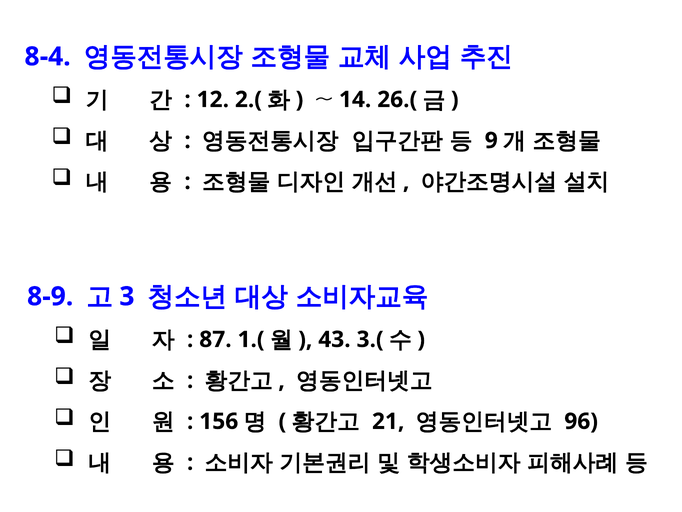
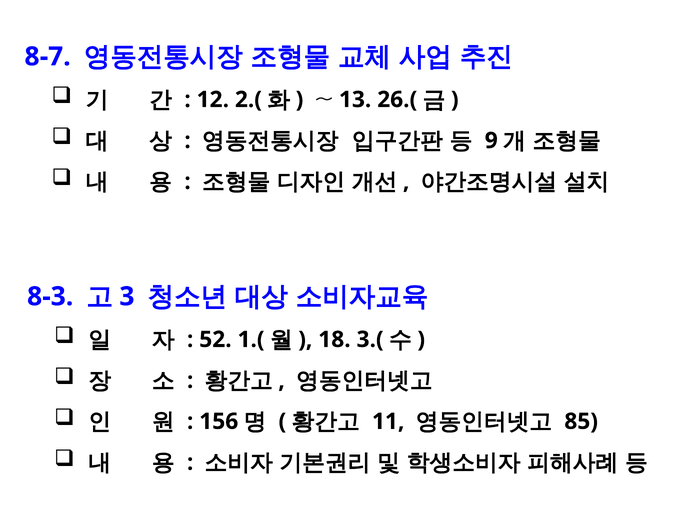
8-4: 8-4 -> 8-7
14: 14 -> 13
8-9: 8-9 -> 8-3
87: 87 -> 52
43: 43 -> 18
21: 21 -> 11
96: 96 -> 85
